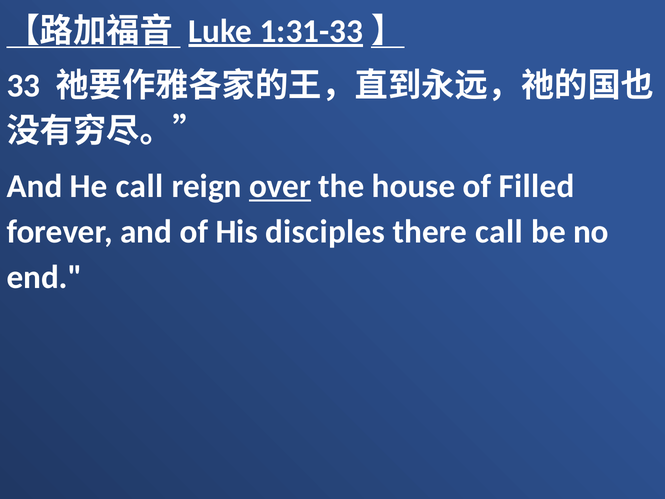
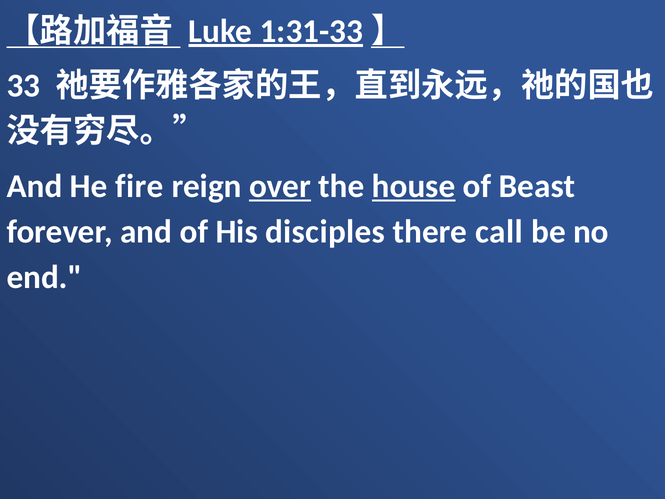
He call: call -> fire
house underline: none -> present
Filled: Filled -> Beast
